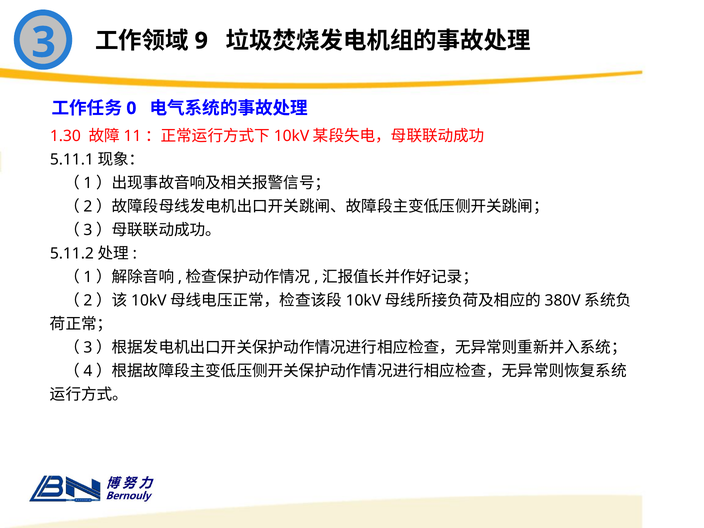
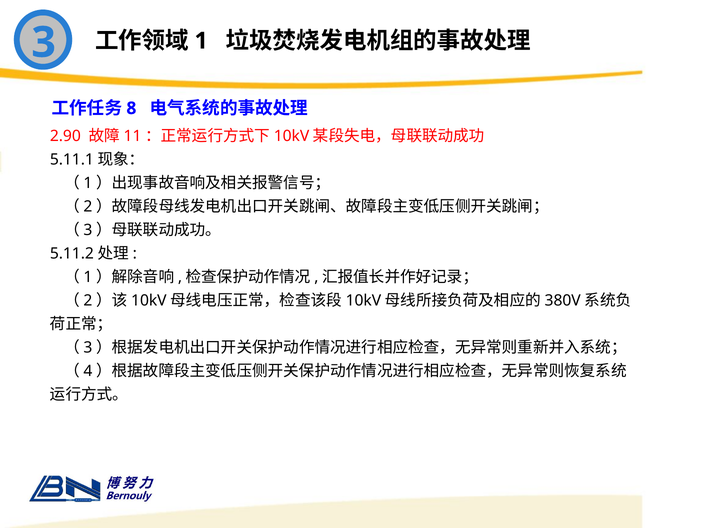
9: 9 -> 1
0: 0 -> 8
1.30: 1.30 -> 2.90
